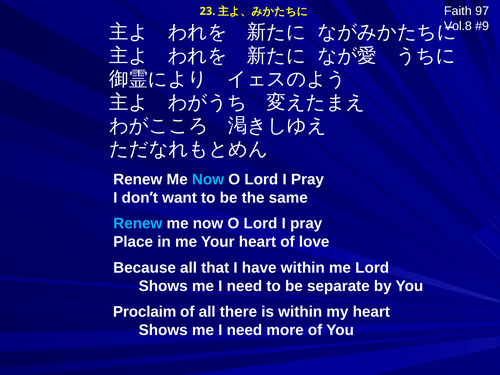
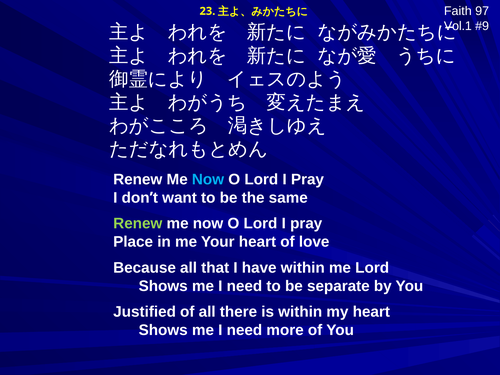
Vol.8: Vol.8 -> Vol.1
Renew at (138, 224) colour: light blue -> light green
Proclaim: Proclaim -> Justified
